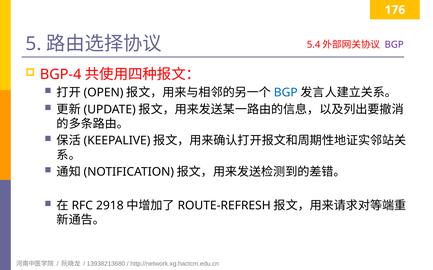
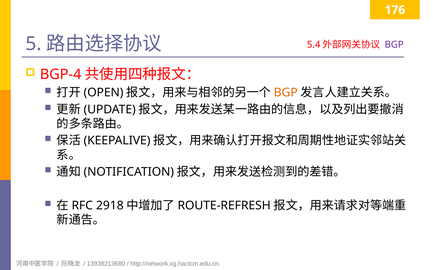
BGP at (286, 93) colour: blue -> orange
